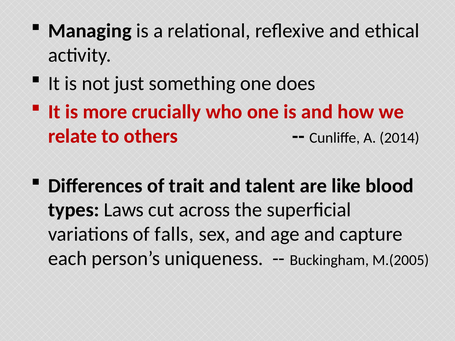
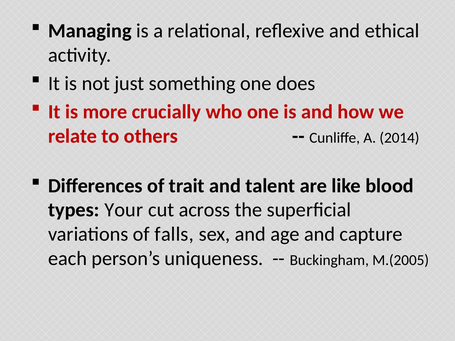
Laws: Laws -> Your
